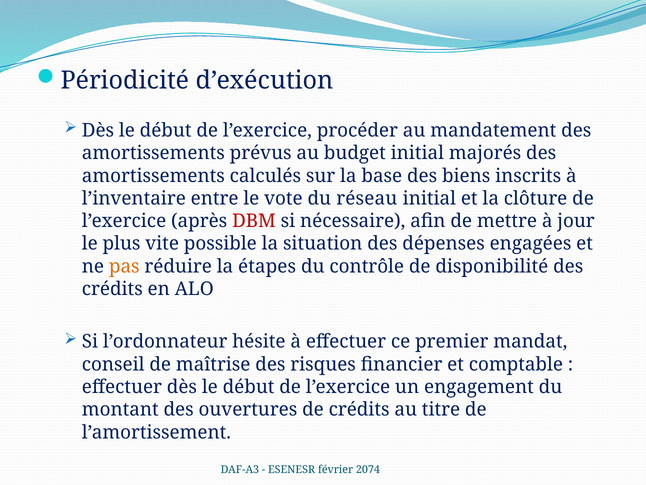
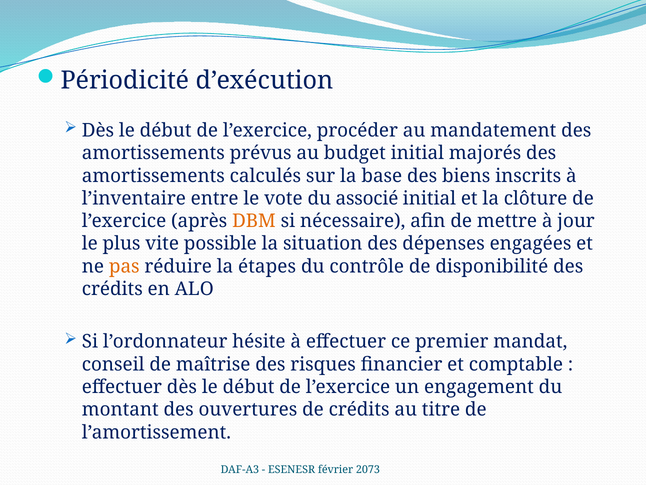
réseau: réseau -> associé
DBM colour: red -> orange
2074: 2074 -> 2073
